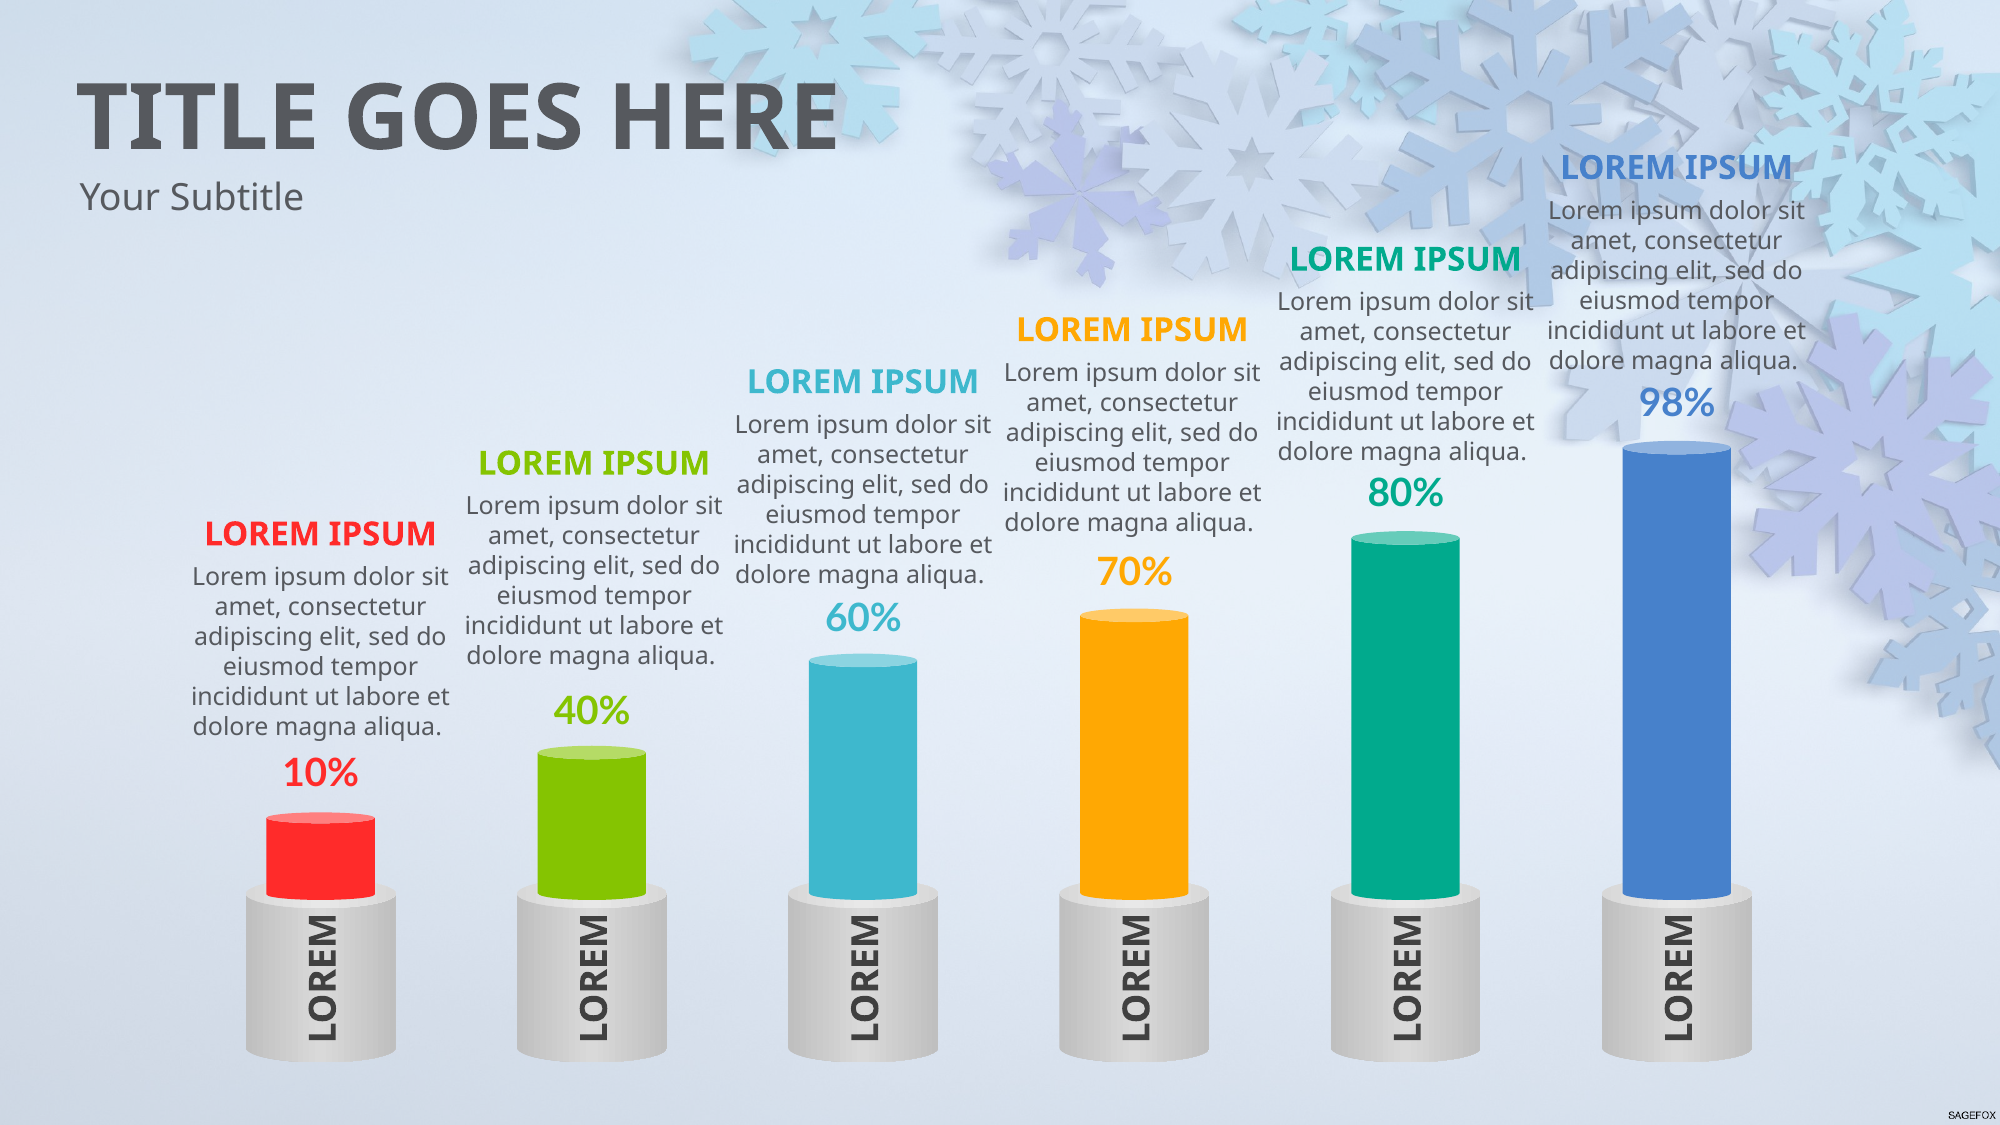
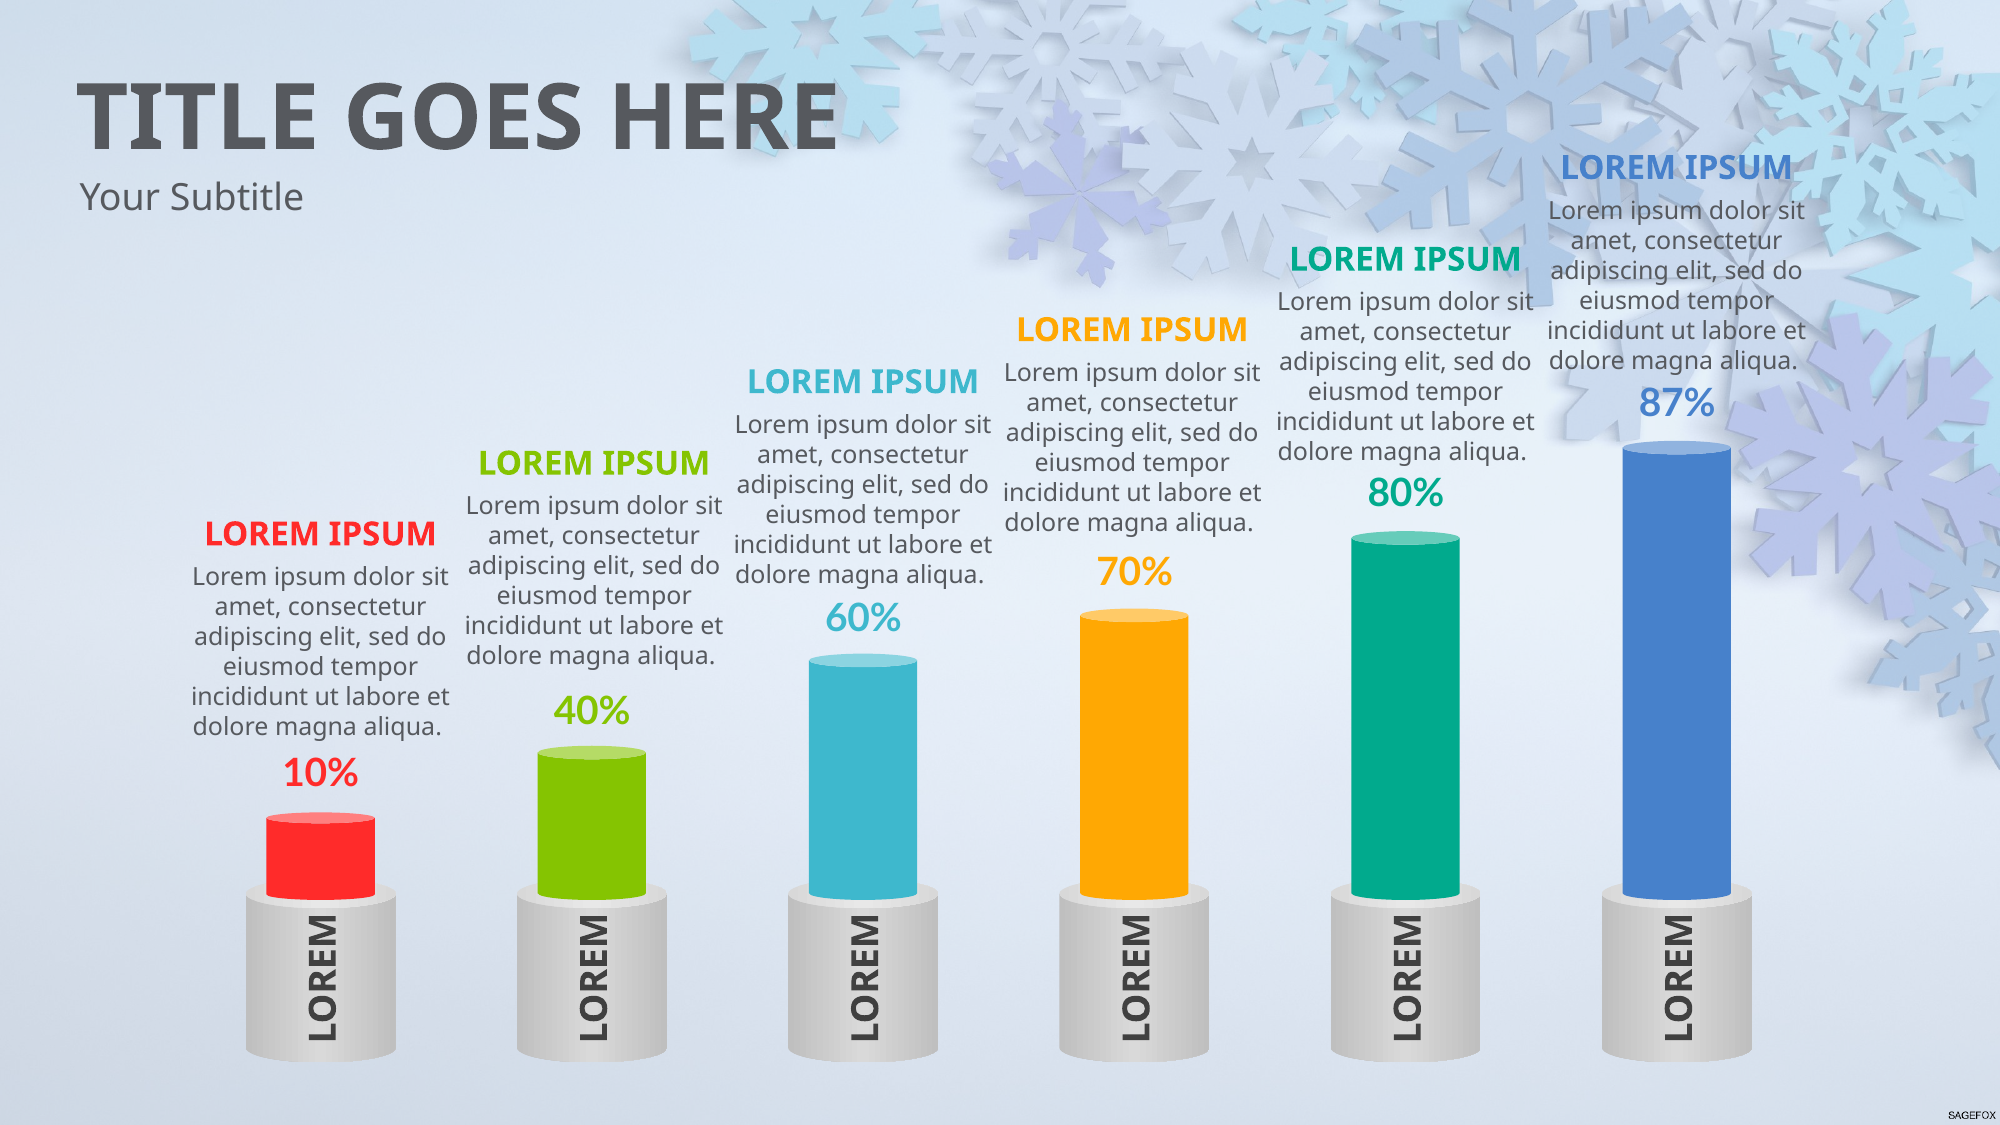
98%: 98% -> 87%
